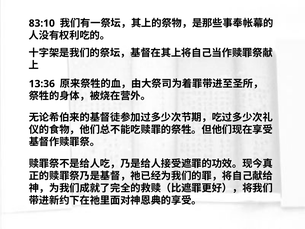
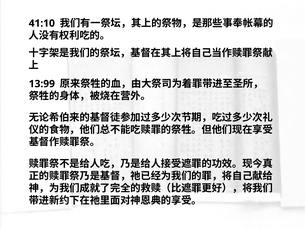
83:10: 83:10 -> 41:10
13:36: 13:36 -> 13:99
